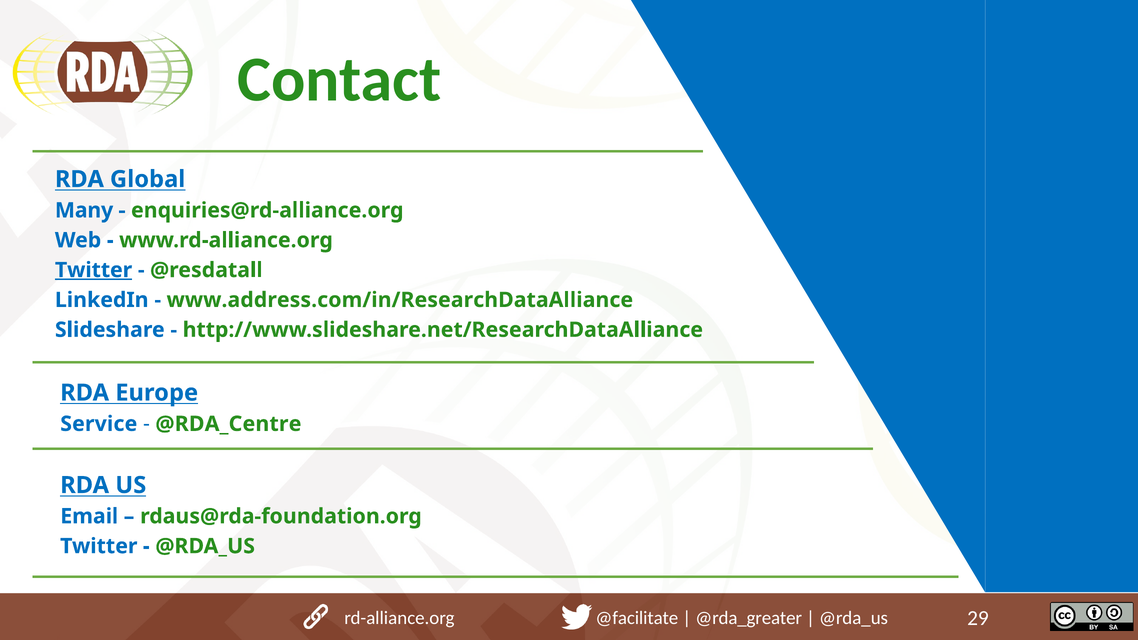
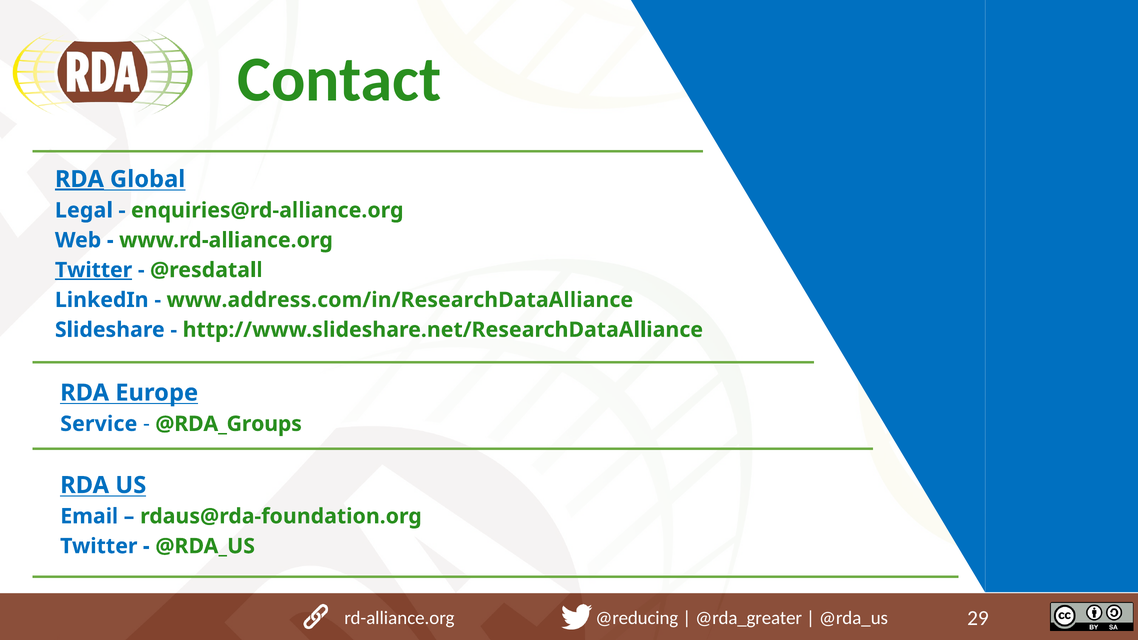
RDA at (79, 179) underline: none -> present
Many: Many -> Legal
@RDA_Centre: @RDA_Centre -> @RDA_Groups
@facilitate: @facilitate -> @reducing
